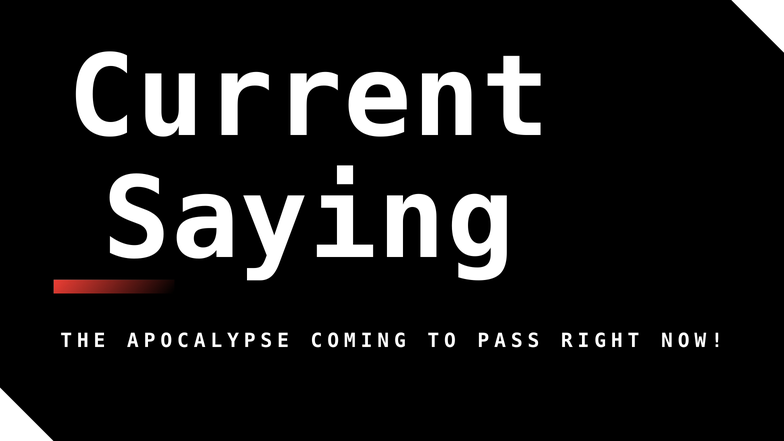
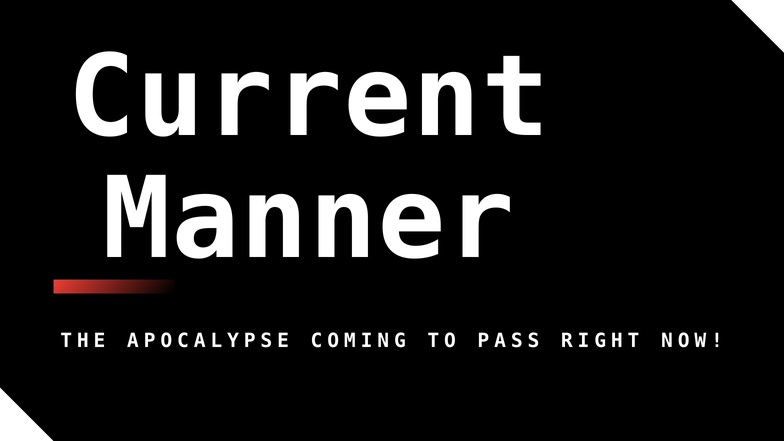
Saying: Saying -> Manner
